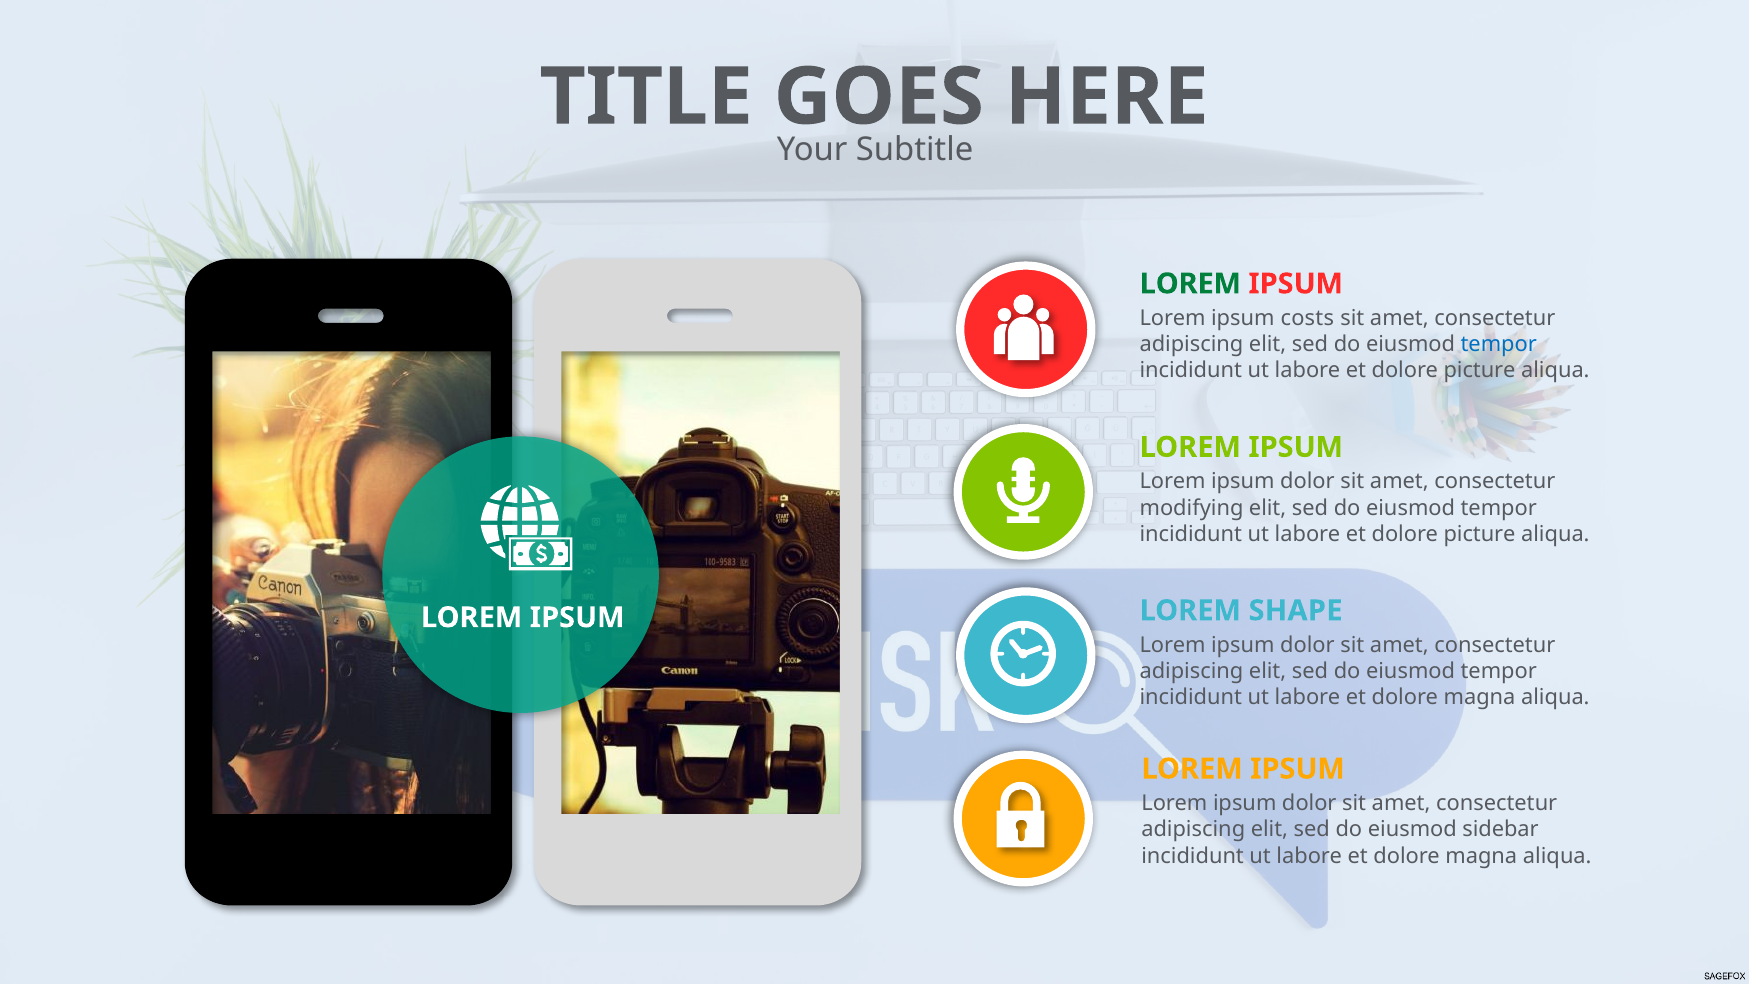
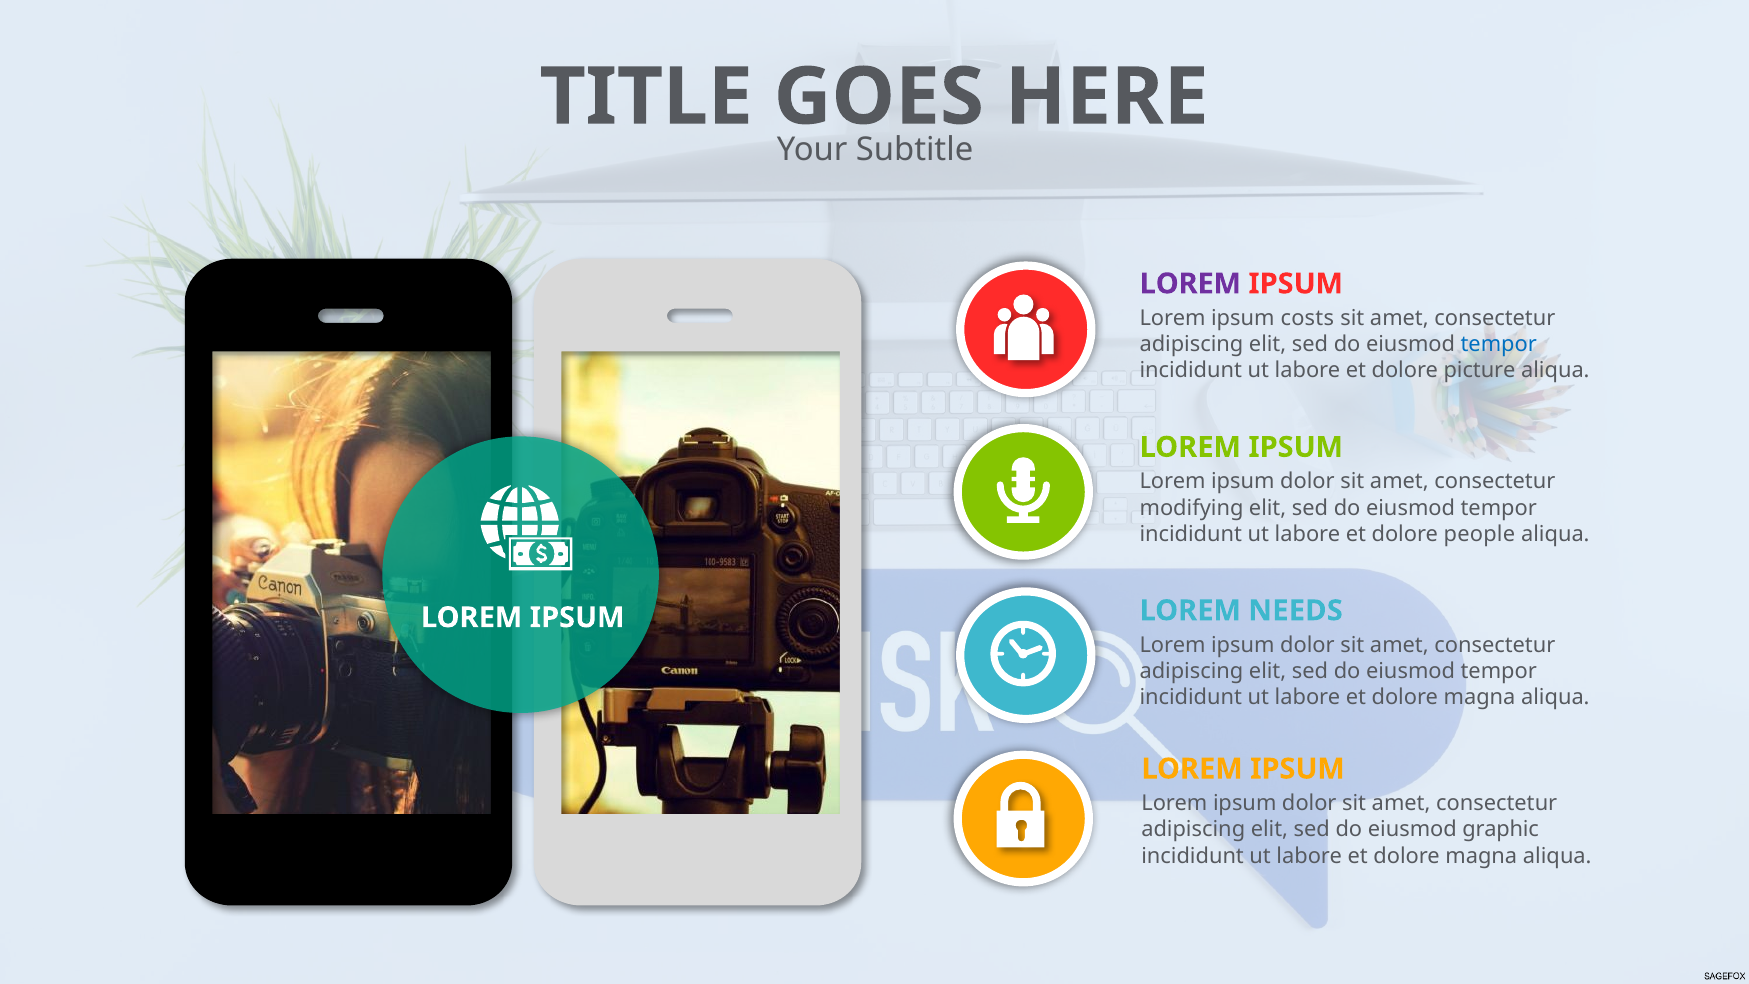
LOREM at (1190, 284) colour: green -> purple
picture at (1480, 534): picture -> people
SHAPE: SHAPE -> NEEDS
sidebar: sidebar -> graphic
